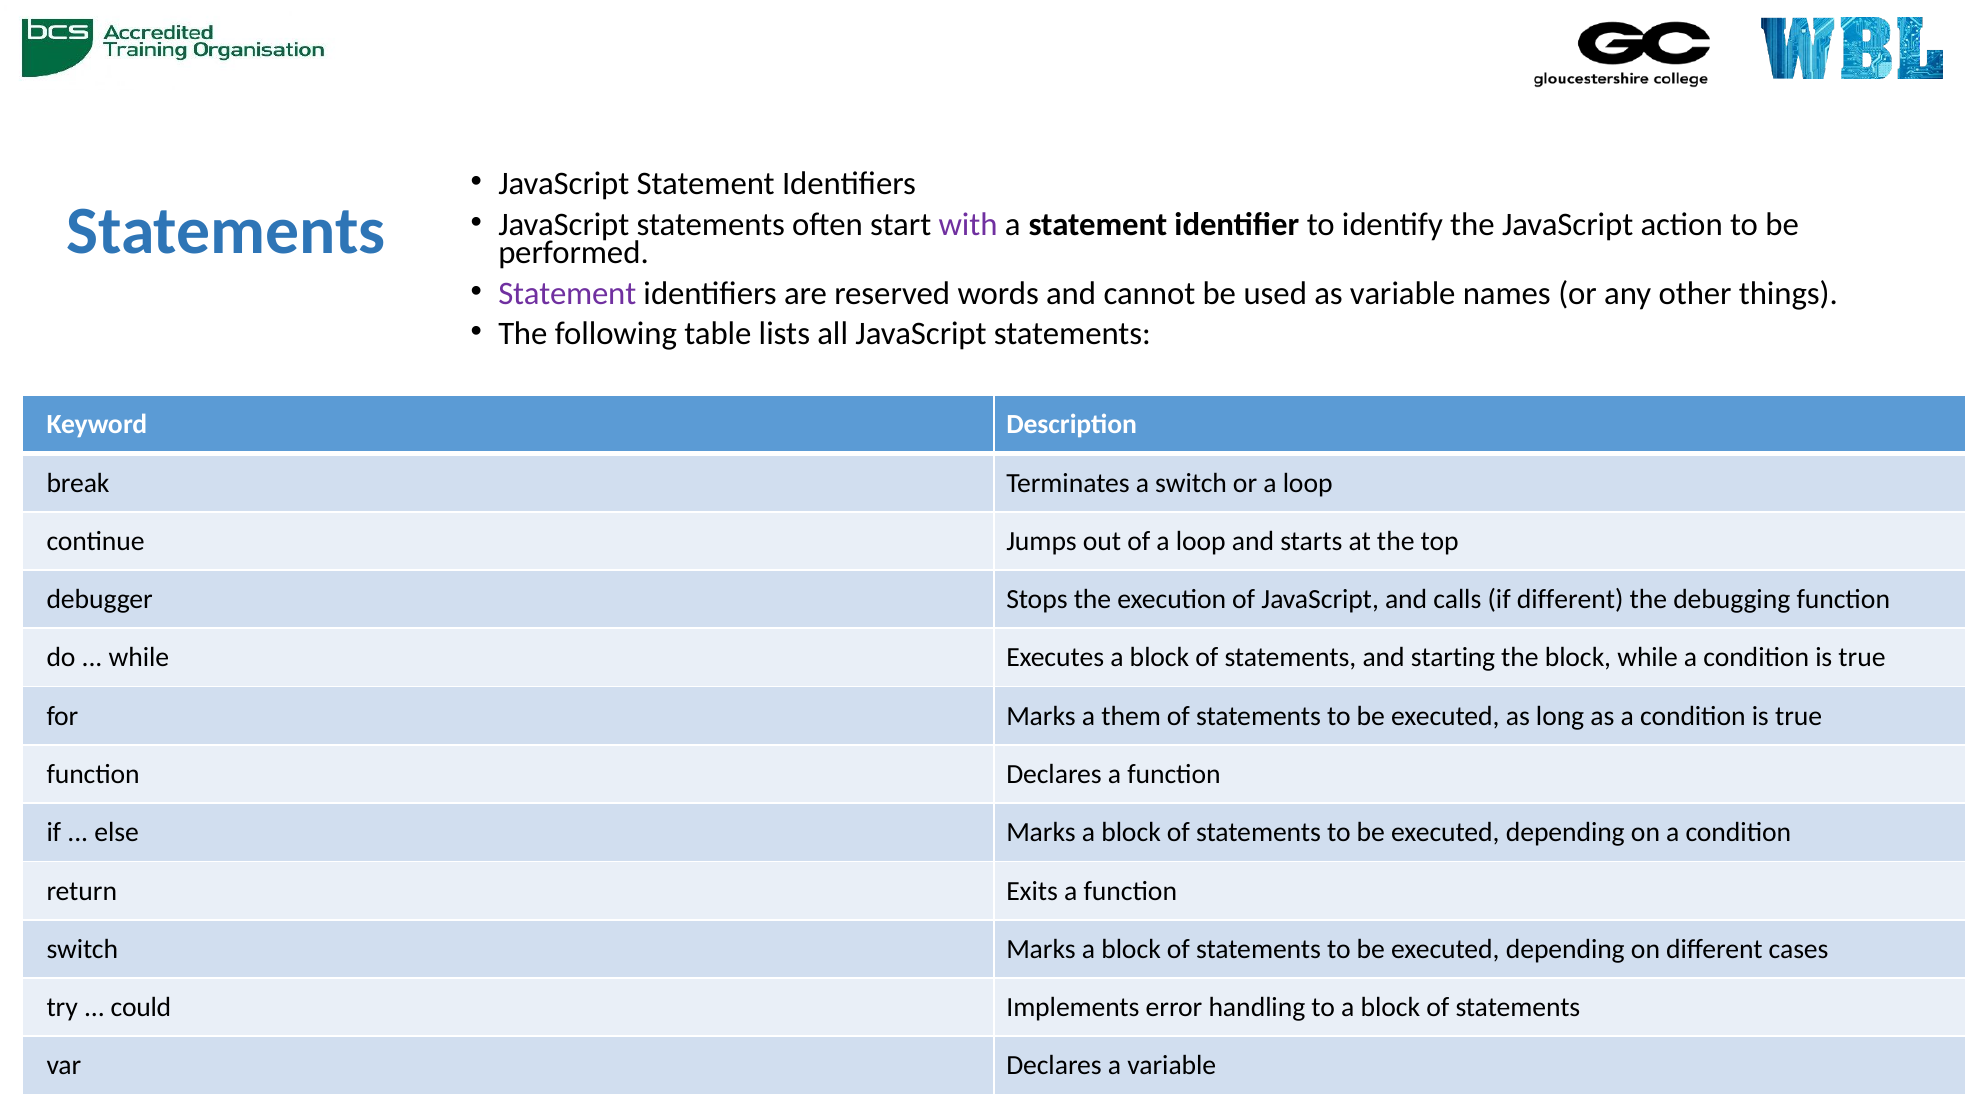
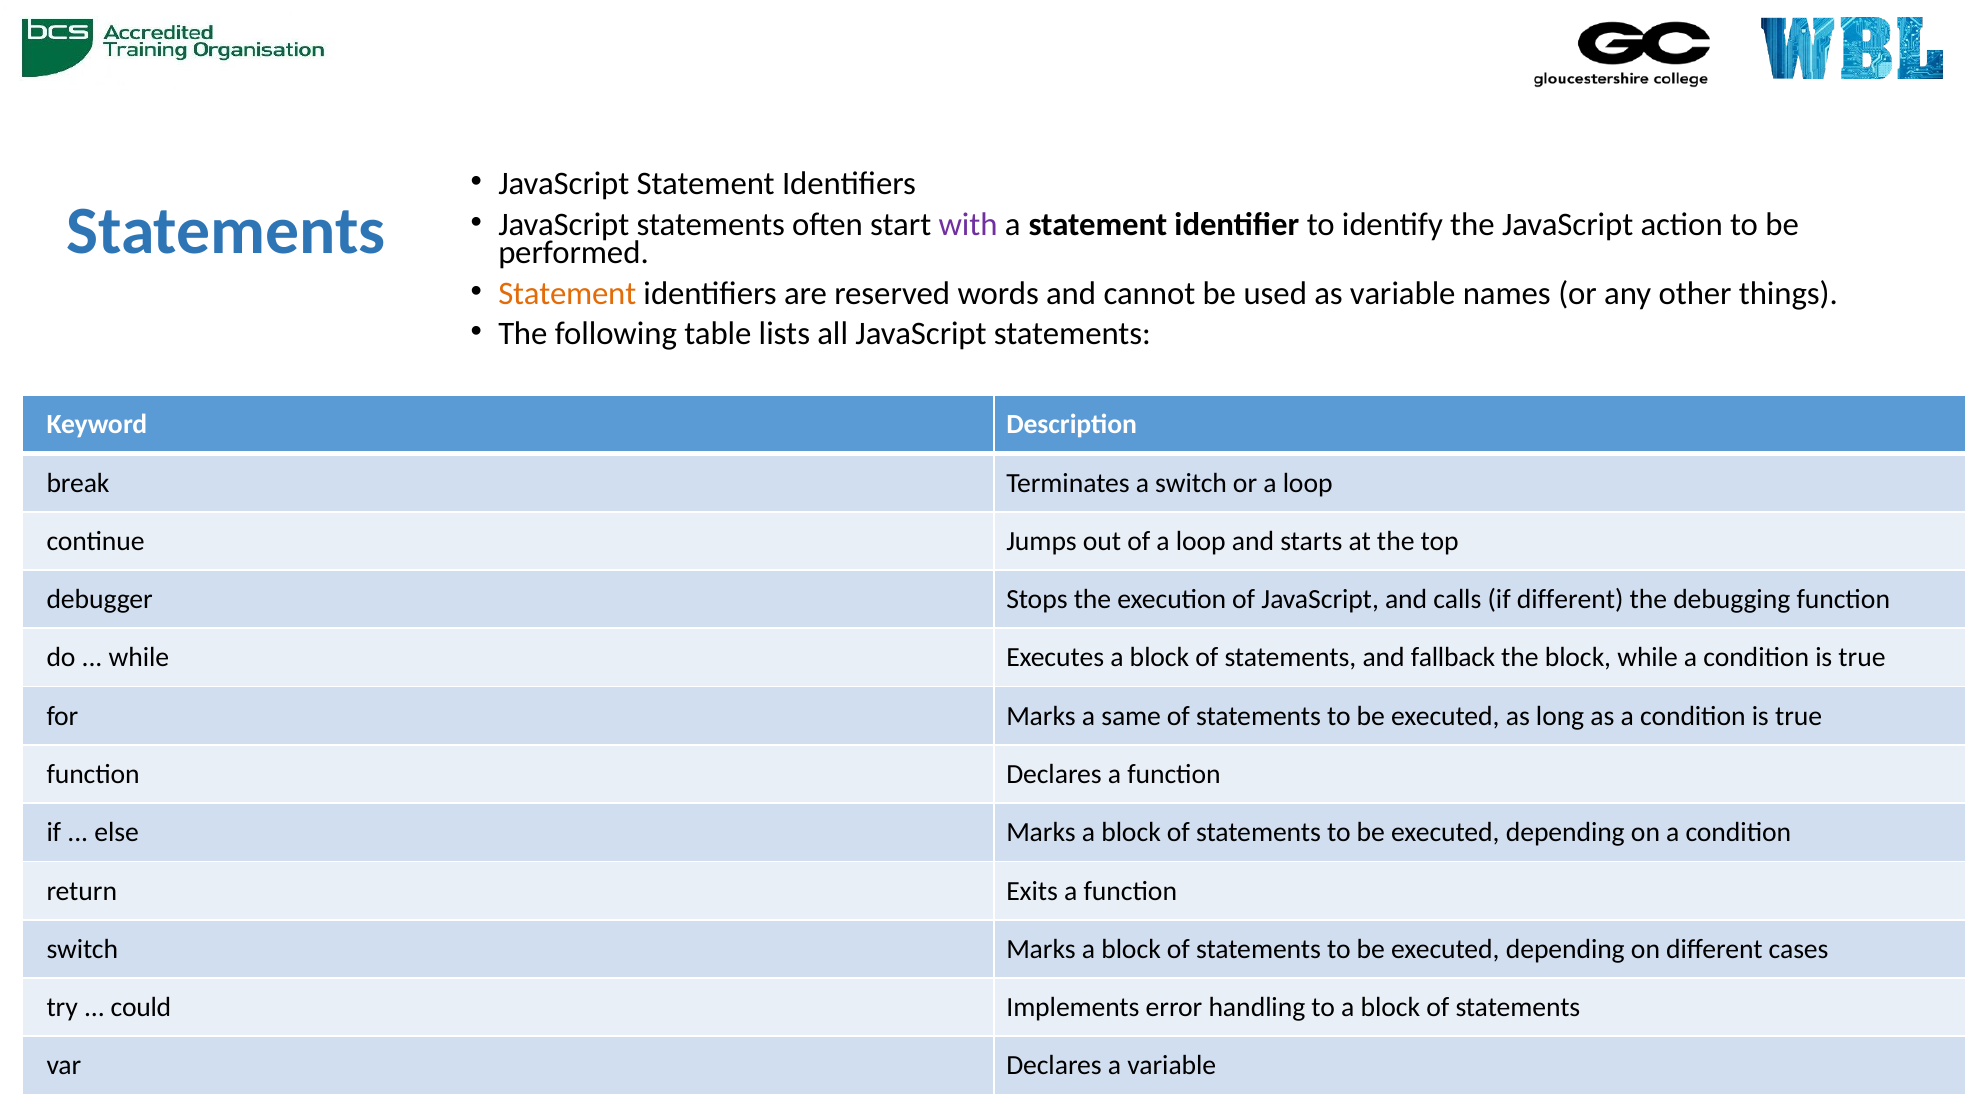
Statement at (567, 293) colour: purple -> orange
starting: starting -> fallback
them: them -> same
